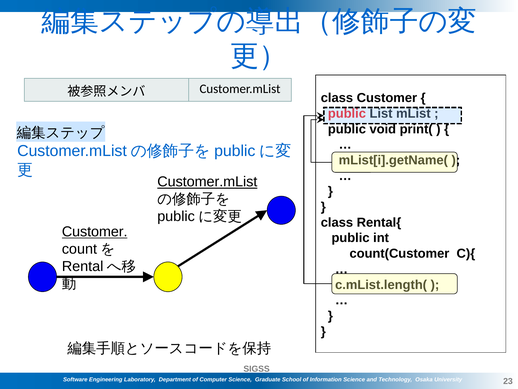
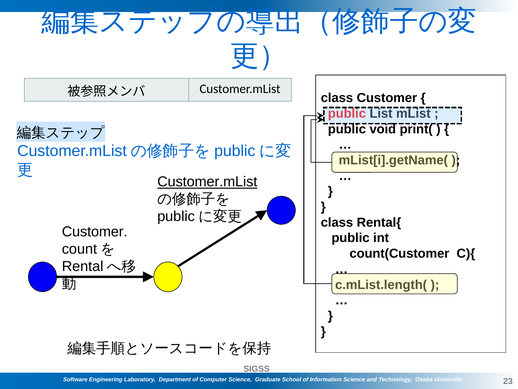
Customer at (95, 231) underline: present -> none
